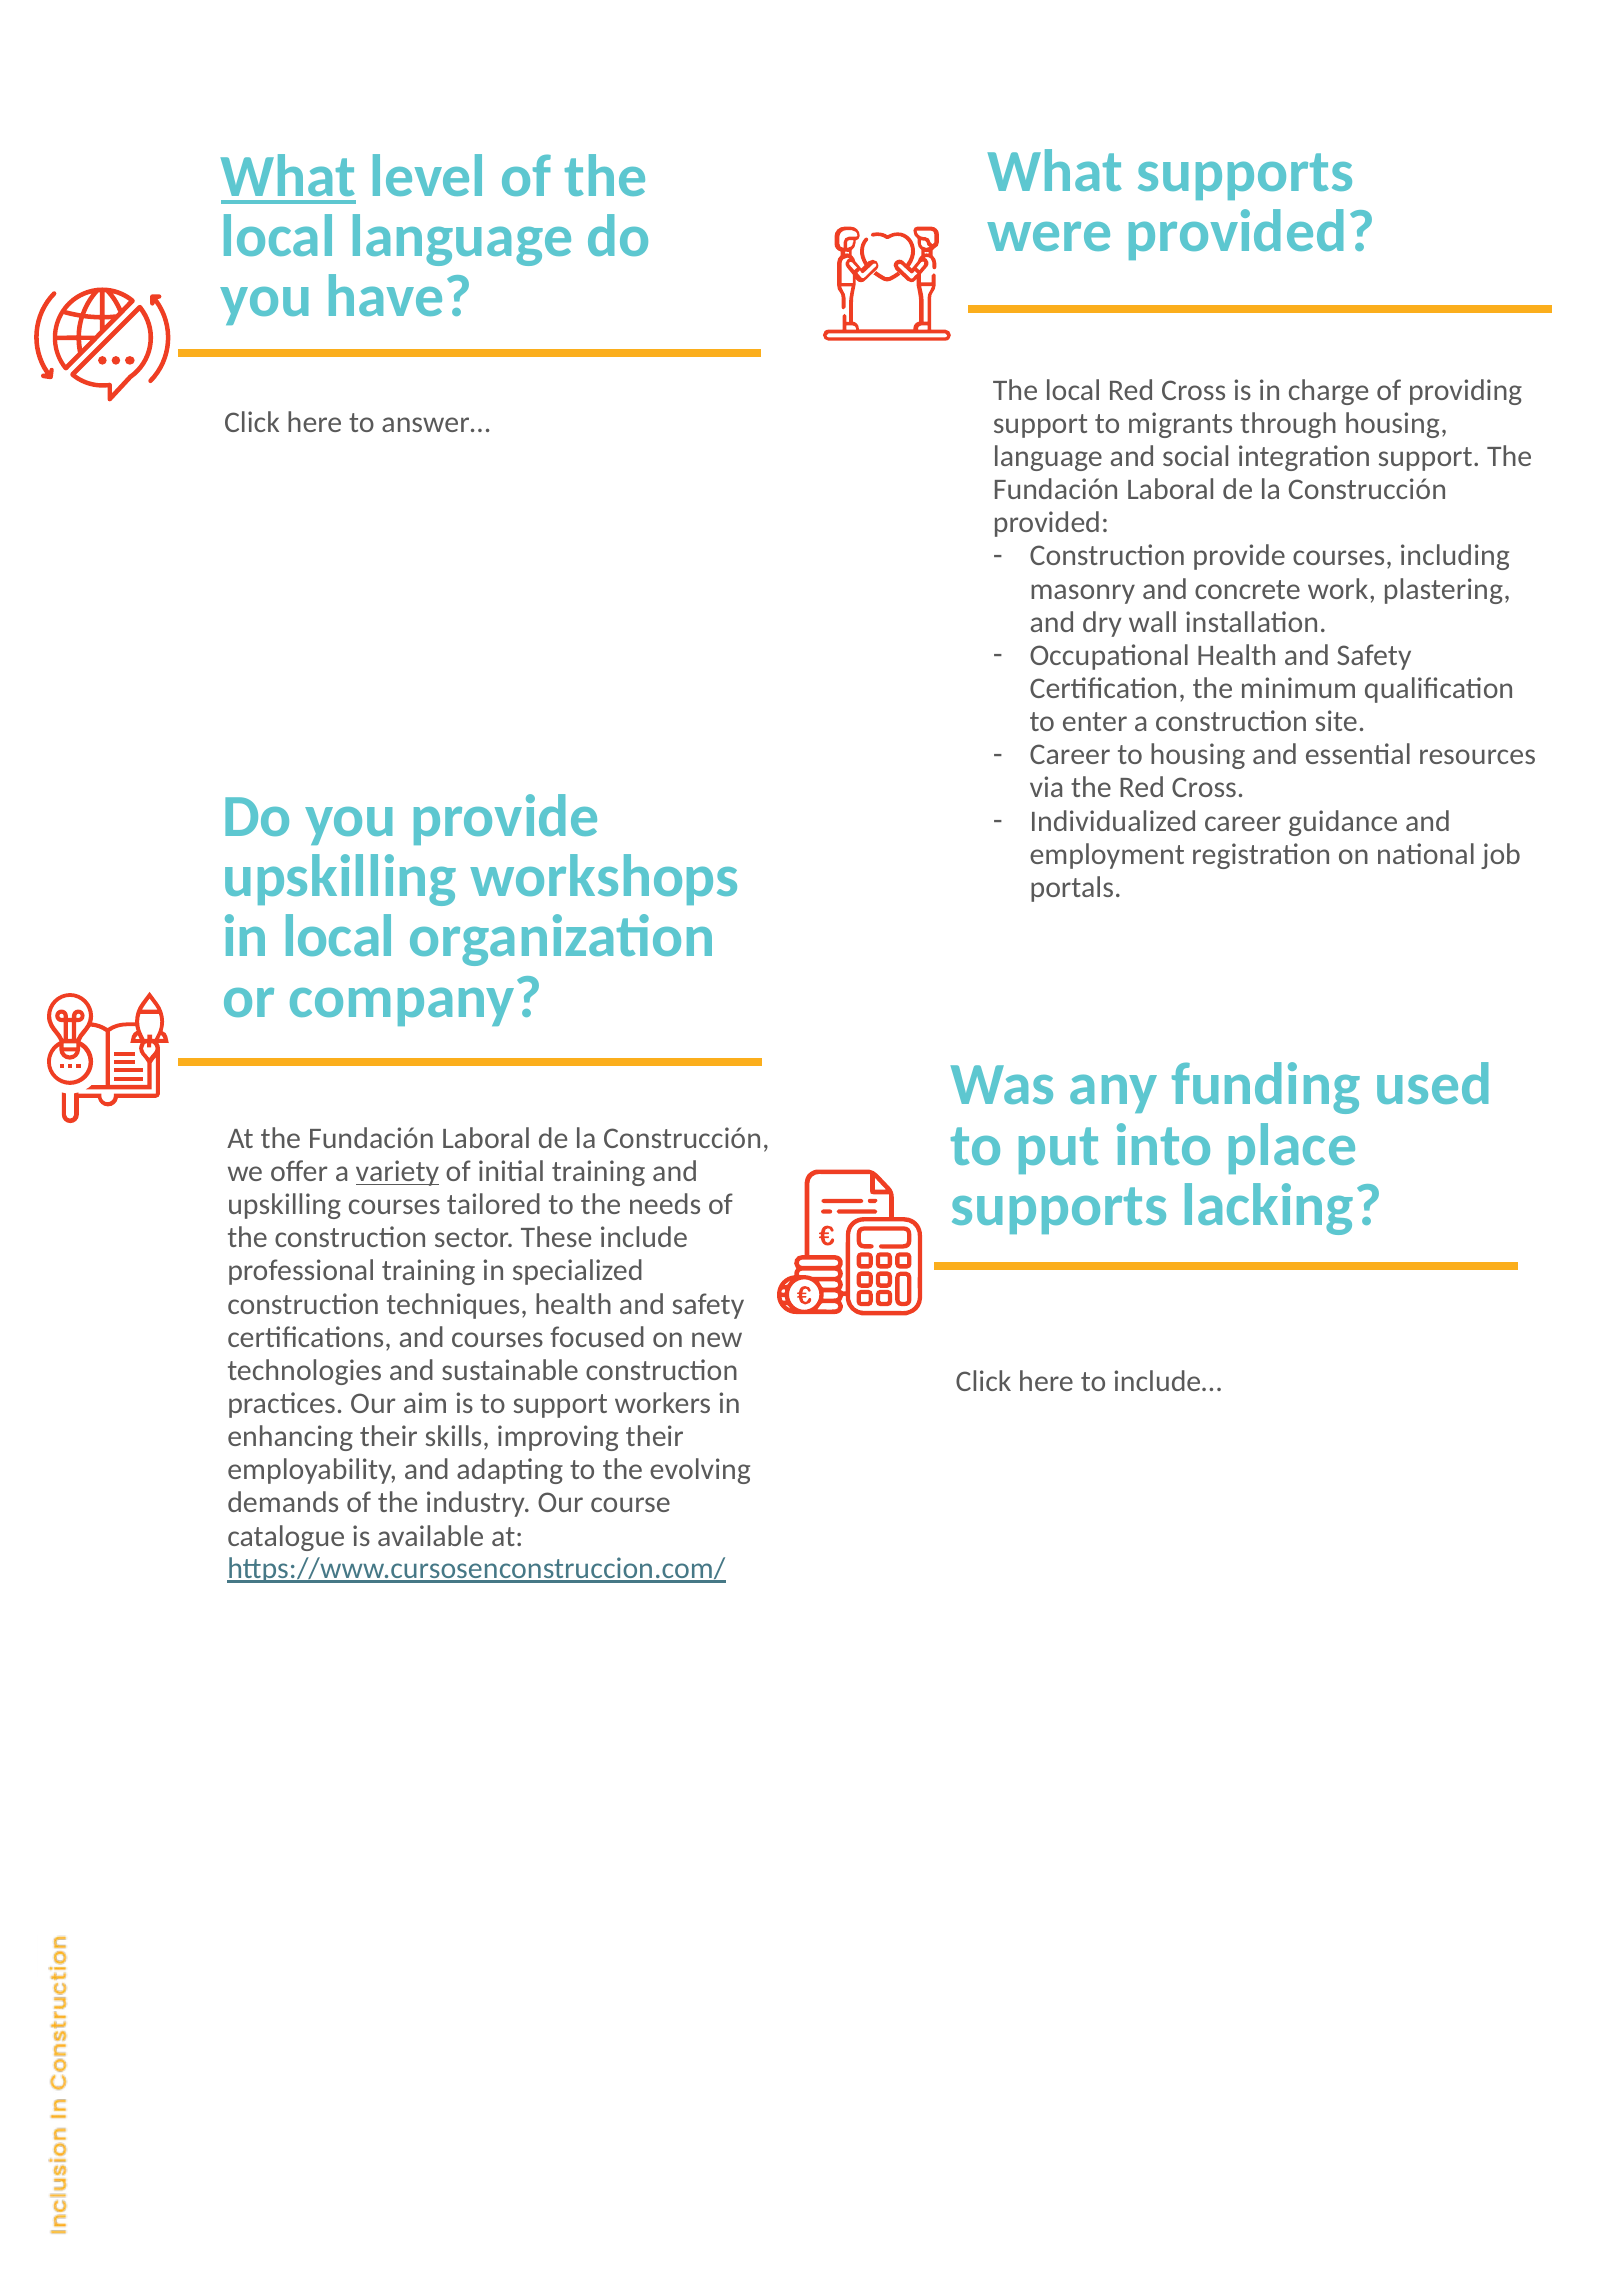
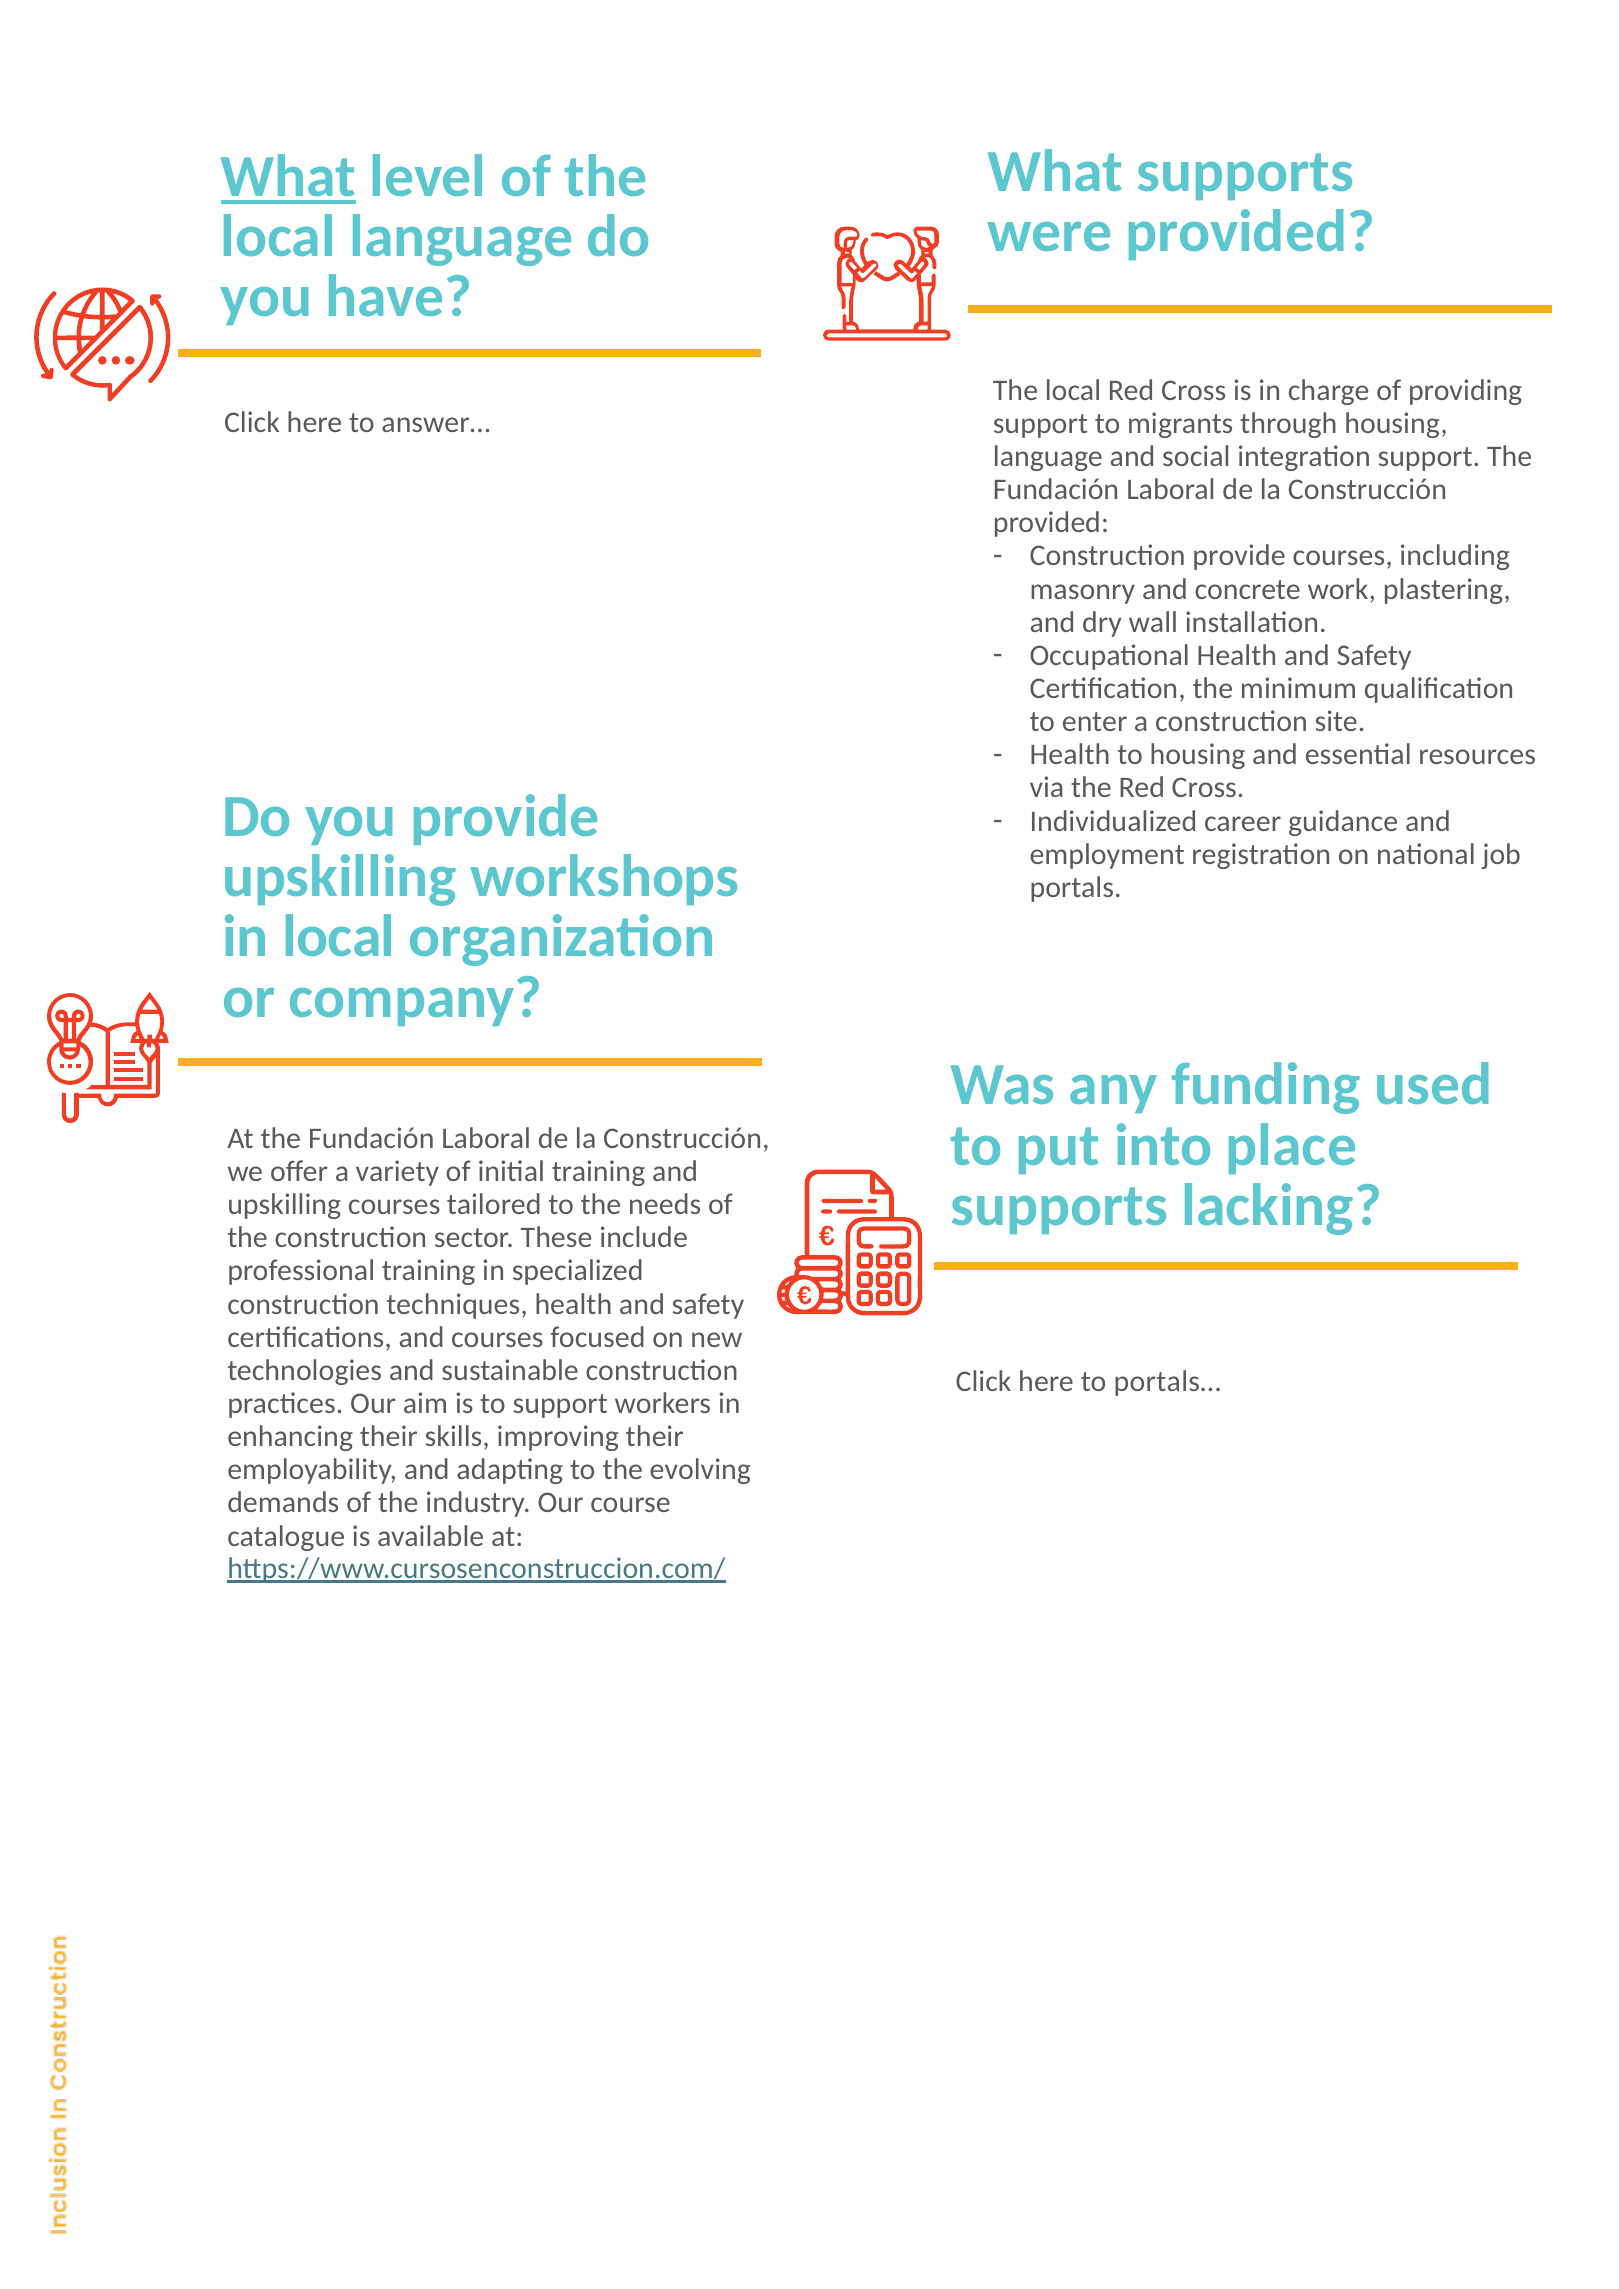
Career at (1070, 755): Career -> Health
variety underline: present -> none
include…: include… -> portals…
